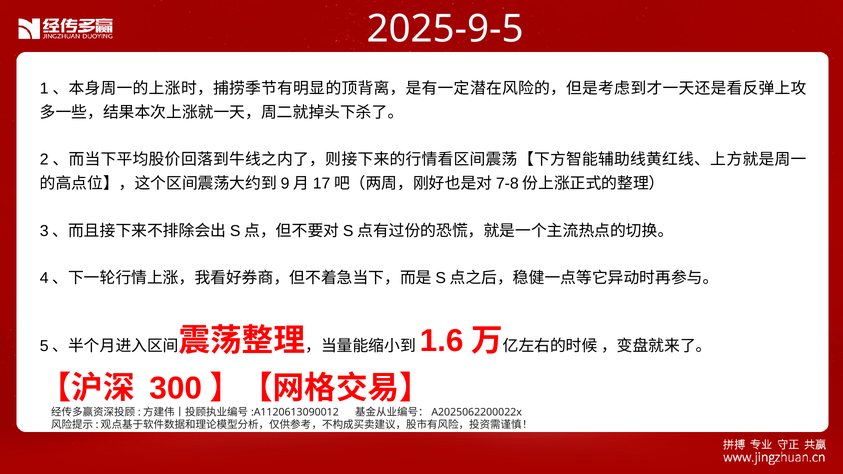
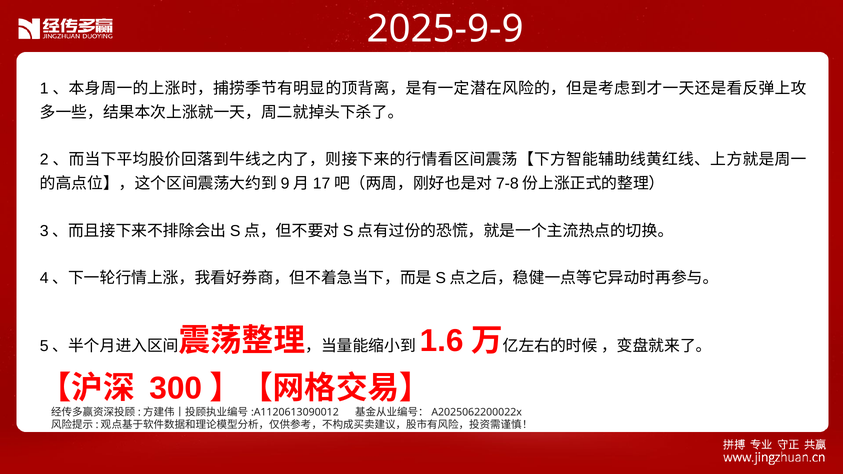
2025-9-5: 2025-9-5 -> 2025-9-9
